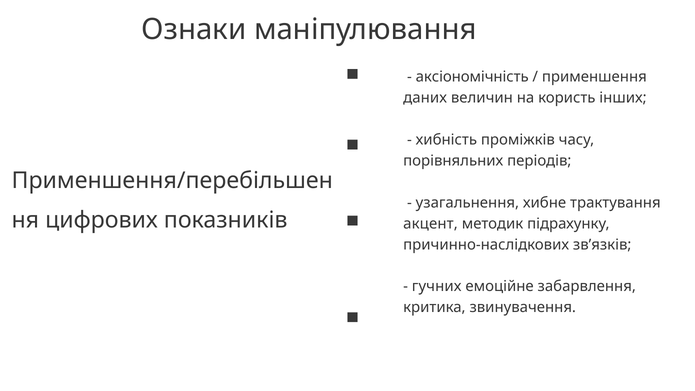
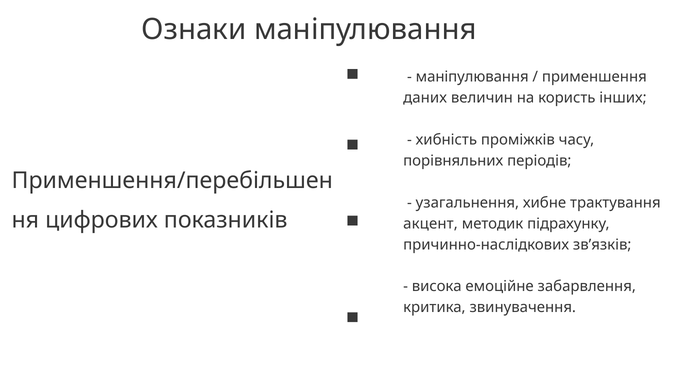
аксіономічність at (472, 77): аксіономічність -> маніпулювання
гучних: гучних -> висока
